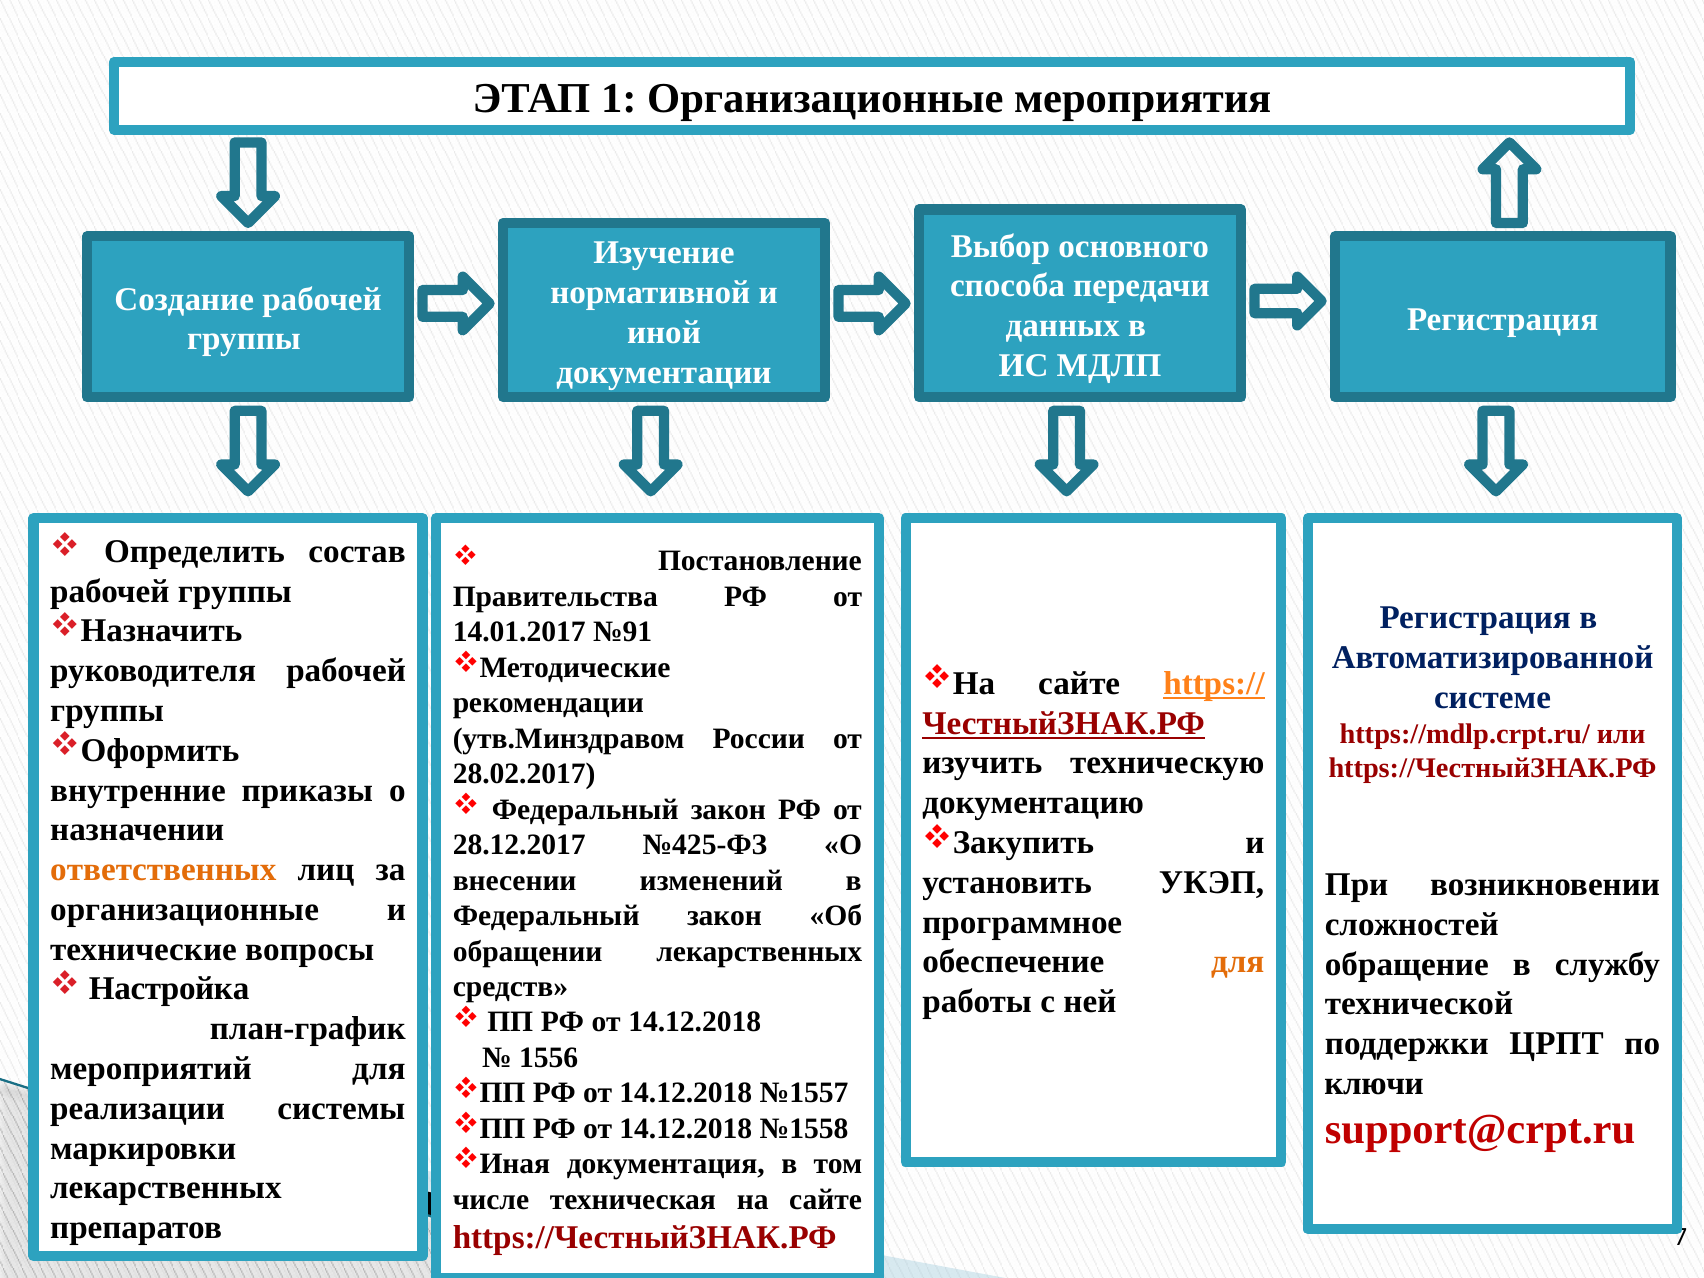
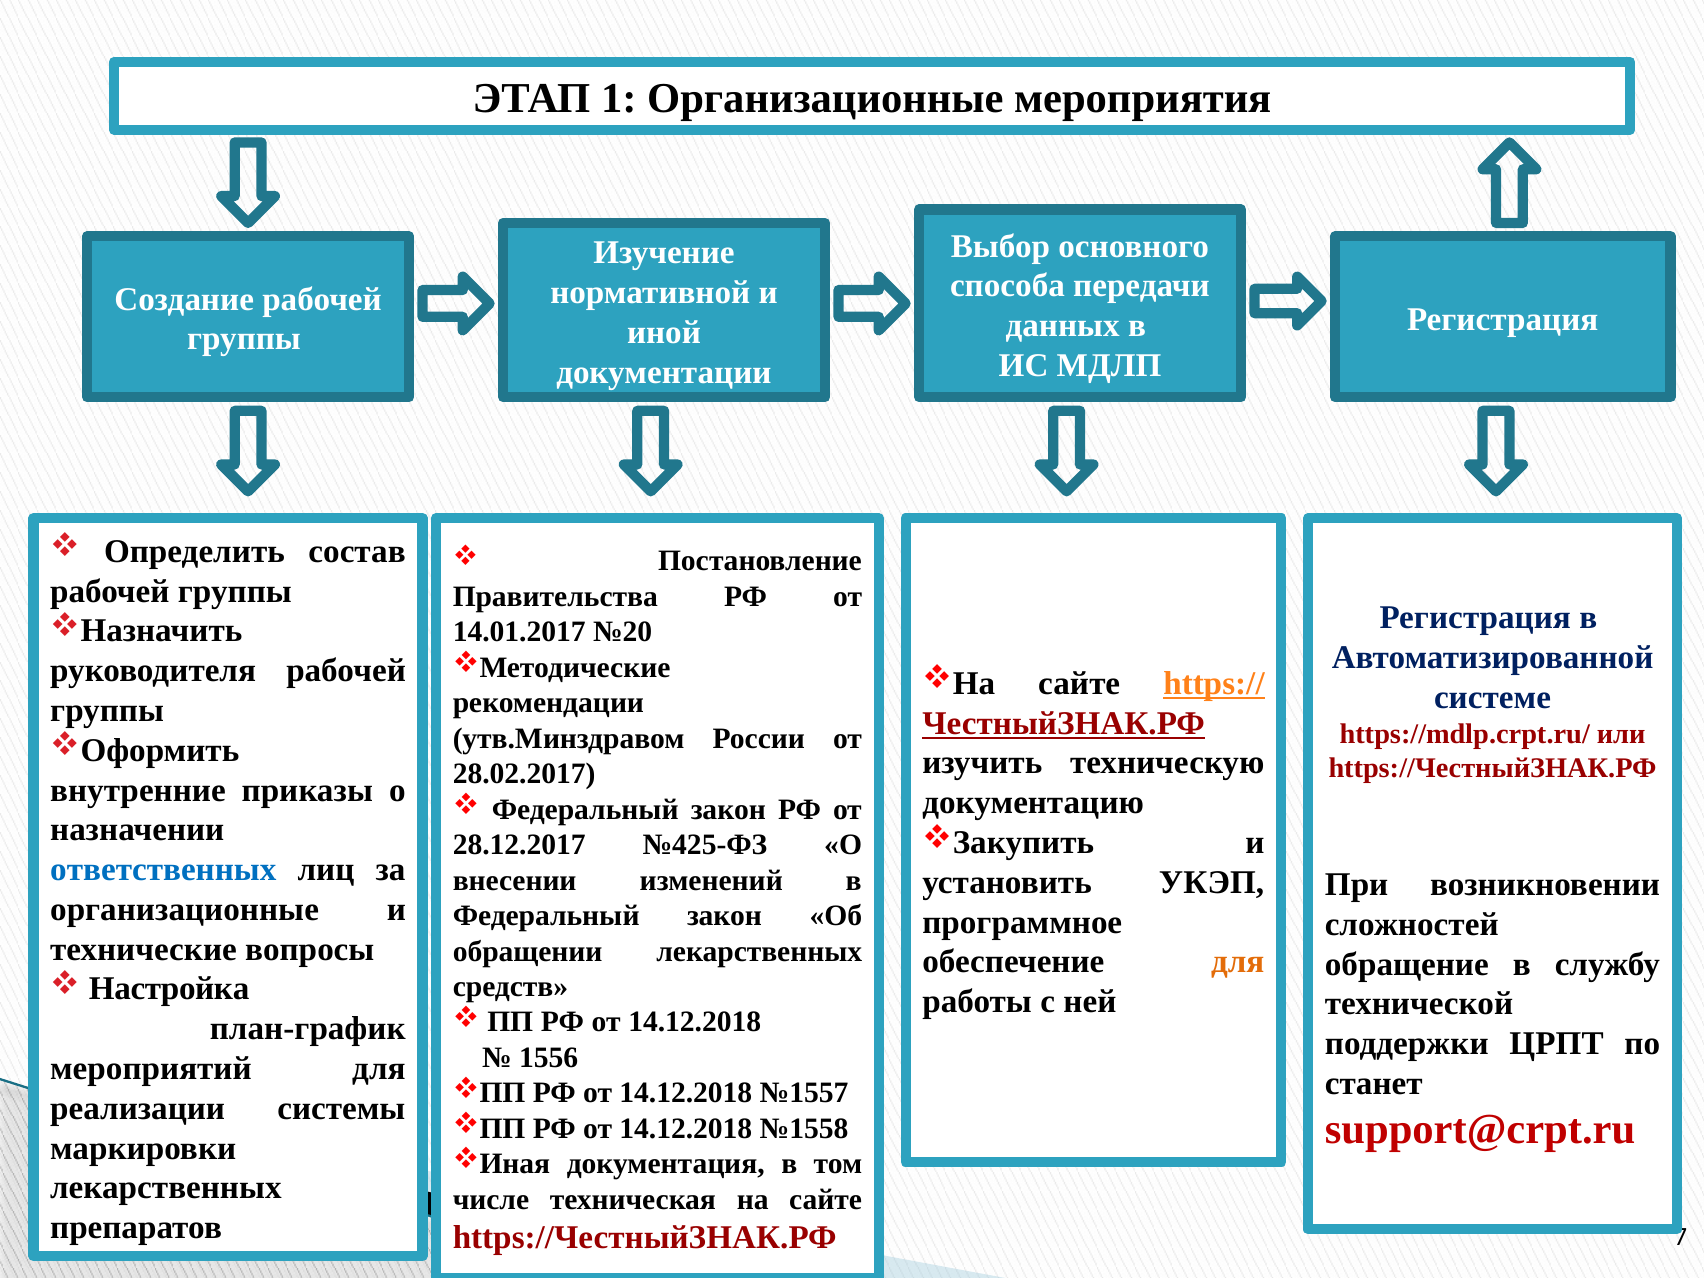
№91: №91 -> №20
ответственных colour: orange -> blue
ключи: ключи -> станет
